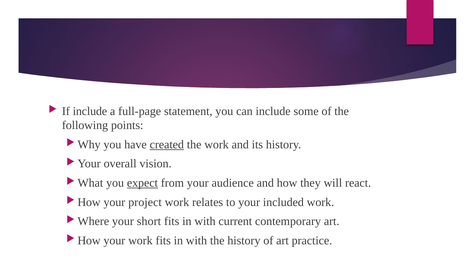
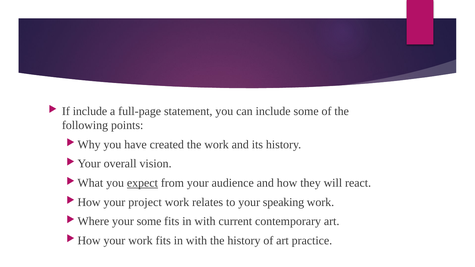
created underline: present -> none
included: included -> speaking
your short: short -> some
